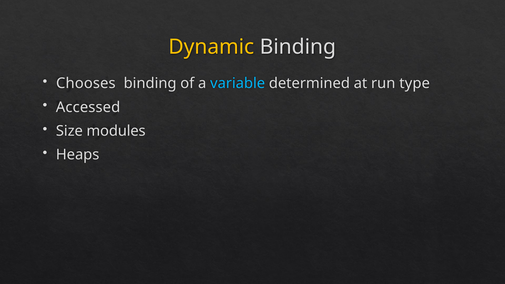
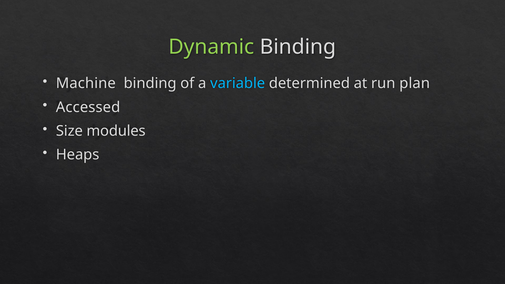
Dynamic colour: yellow -> light green
Chooses: Chooses -> Machine
type: type -> plan
